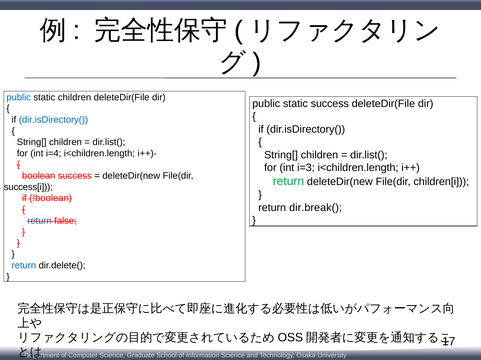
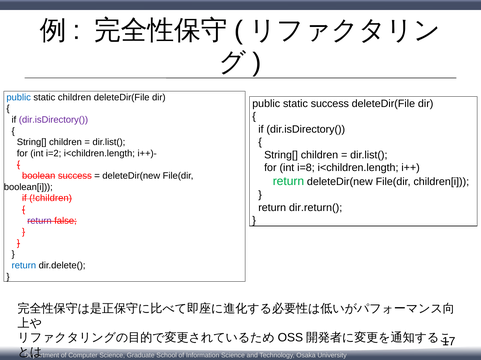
dir.isDirectory( at (54, 120) colour: blue -> purple
i=4: i=4 -> i=2
i=3: i=3 -> i=8
success[i: success[i -> boolean[i
!boolean: !boolean -> !children
dir.break(: dir.break( -> dir.return(
return at (39, 221) colour: blue -> purple
